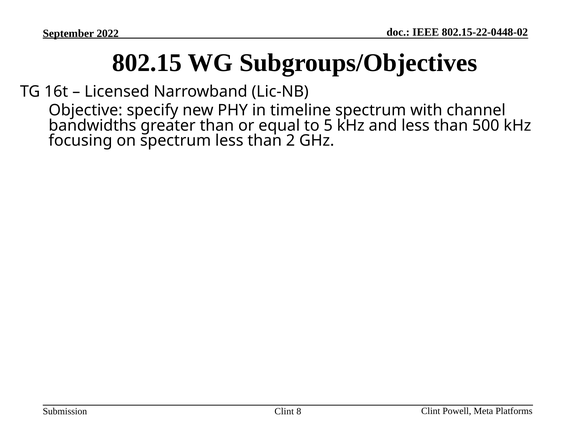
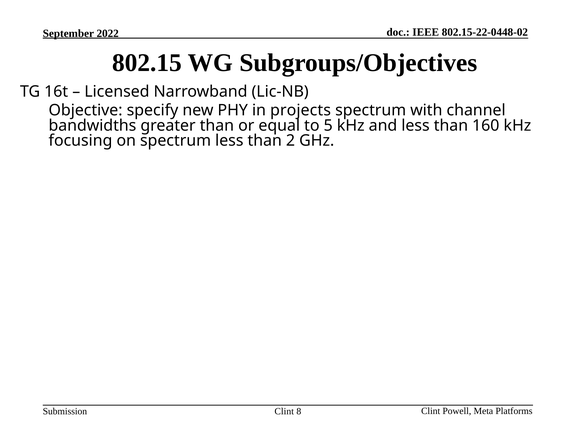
timeline: timeline -> projects
500: 500 -> 160
